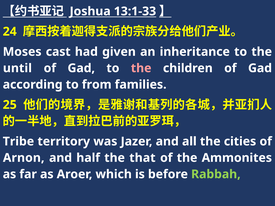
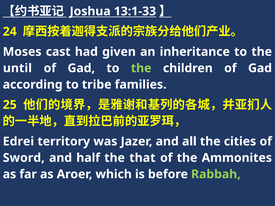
the at (141, 68) colour: pink -> light green
from: from -> tribe
Tribe: Tribe -> Edrei
Arnon: Arnon -> Sword
